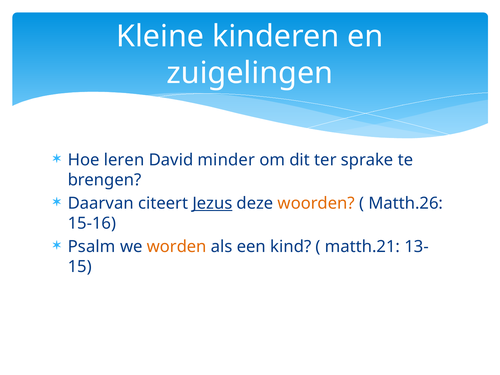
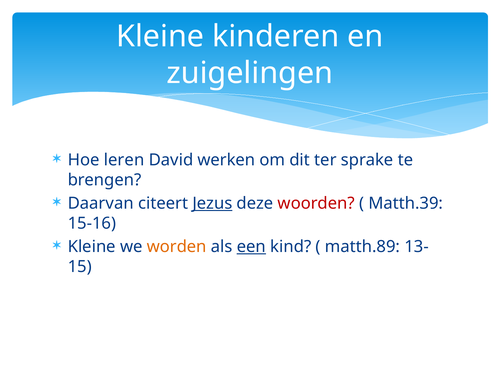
minder: minder -> werken
woorden colour: orange -> red
Matth.26: Matth.26 -> Matth.39
Psalm at (92, 247): Psalm -> Kleine
een underline: none -> present
matth.21: matth.21 -> matth.89
